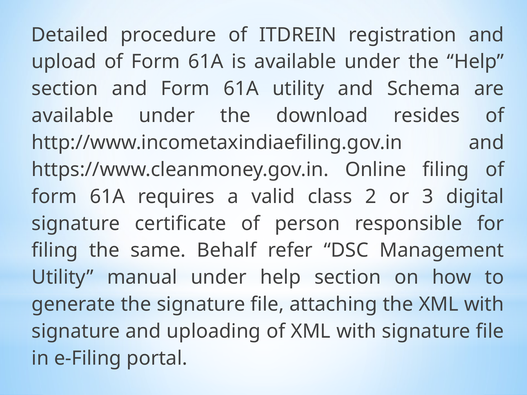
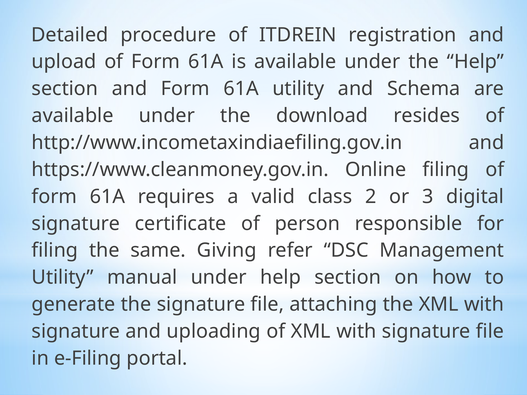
Behalf: Behalf -> Giving
